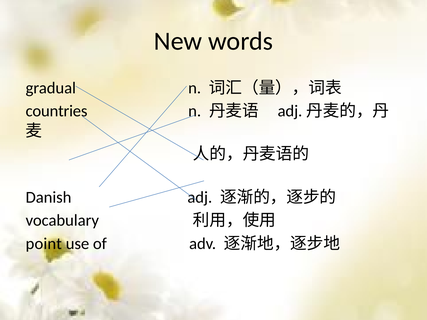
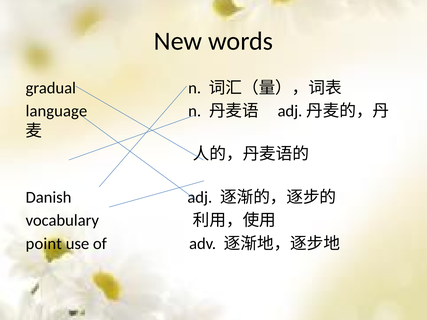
countries: countries -> language
